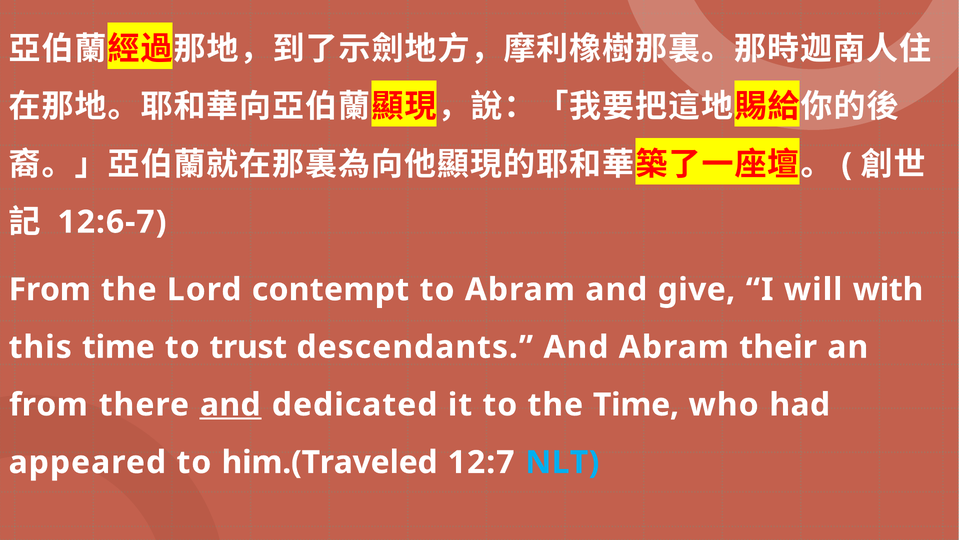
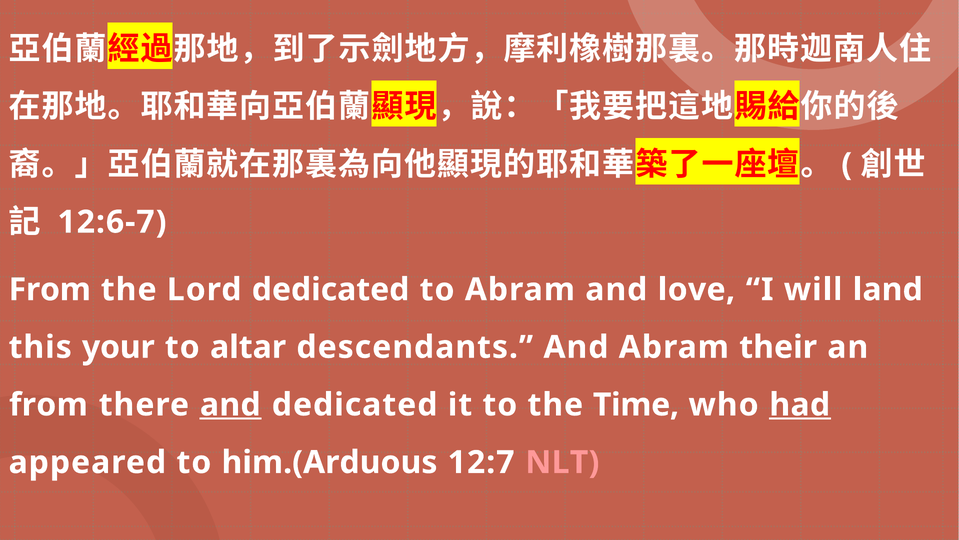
Lord contempt: contempt -> dedicated
give: give -> love
with: with -> land
this time: time -> your
trust: trust -> altar
had underline: none -> present
him.(Traveled: him.(Traveled -> him.(Arduous
NLT colour: light blue -> pink
